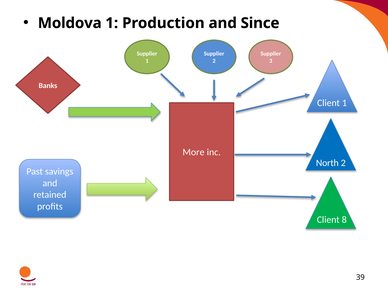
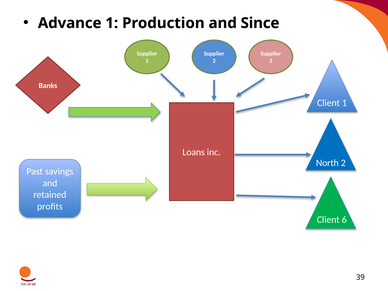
Moldova: Moldova -> Advance
More: More -> Loans
8: 8 -> 6
